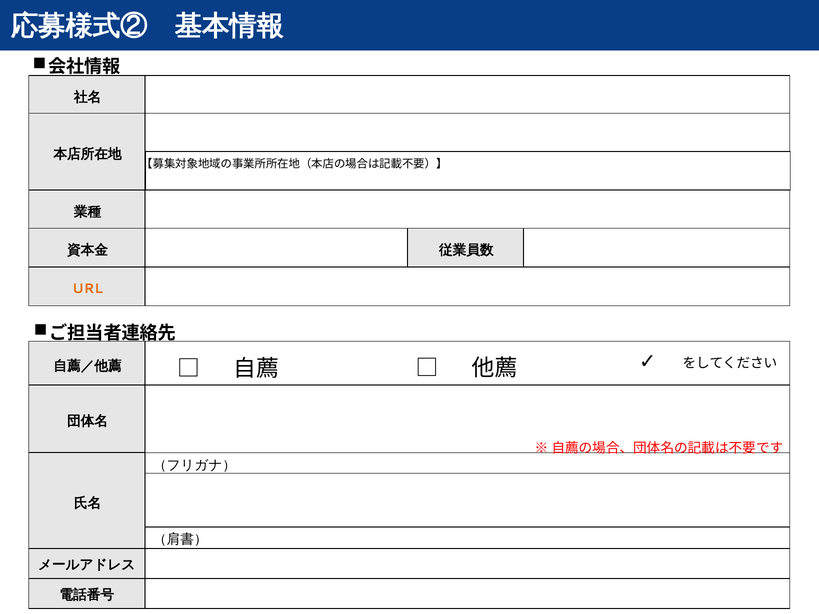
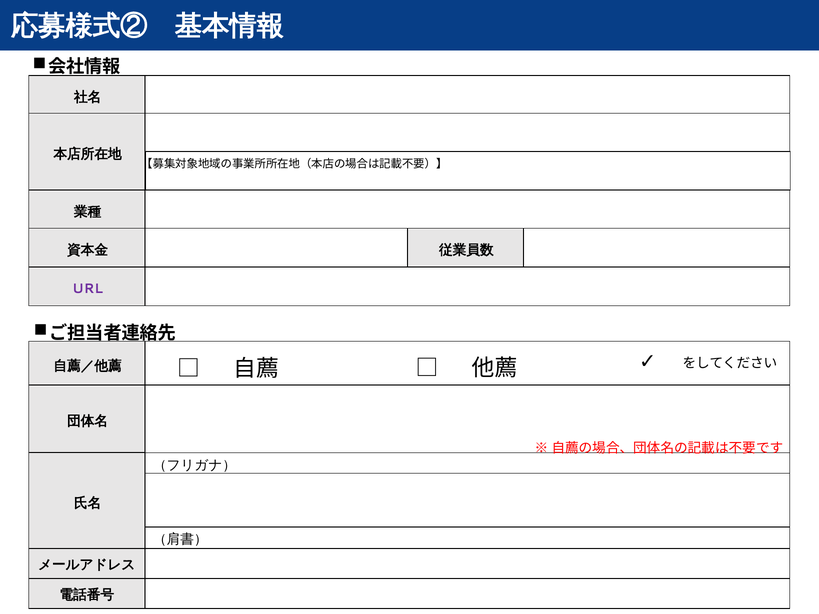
URL colour: orange -> purple
